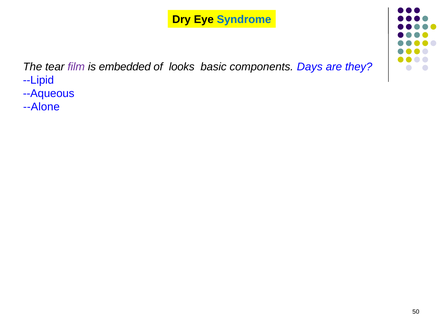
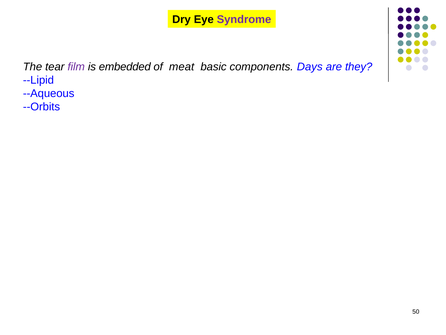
Syndrome colour: blue -> purple
looks: looks -> meat
--Alone: --Alone -> --Orbits
